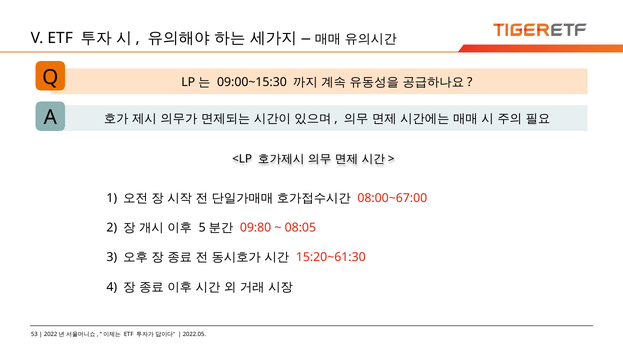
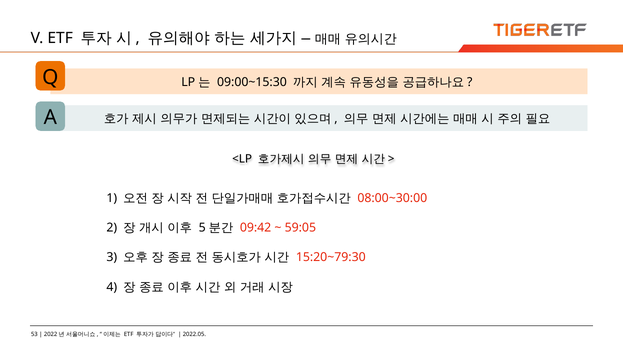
08:00~67:00: 08:00~67:00 -> 08:00~30:00
09:80: 09:80 -> 09:42
08:05: 08:05 -> 59:05
15:20~61:30: 15:20~61:30 -> 15:20~79:30
